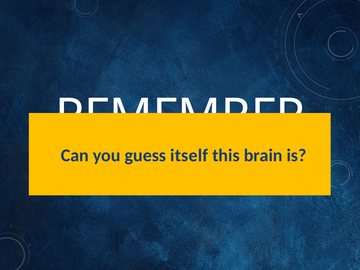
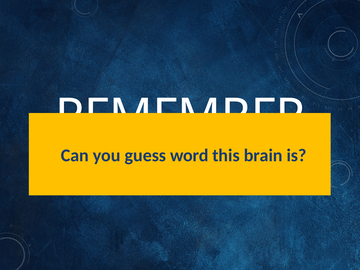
itself: itself -> word
